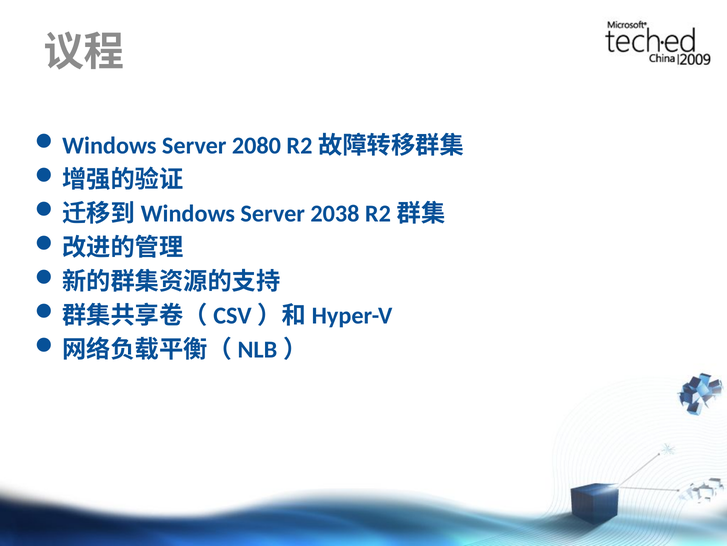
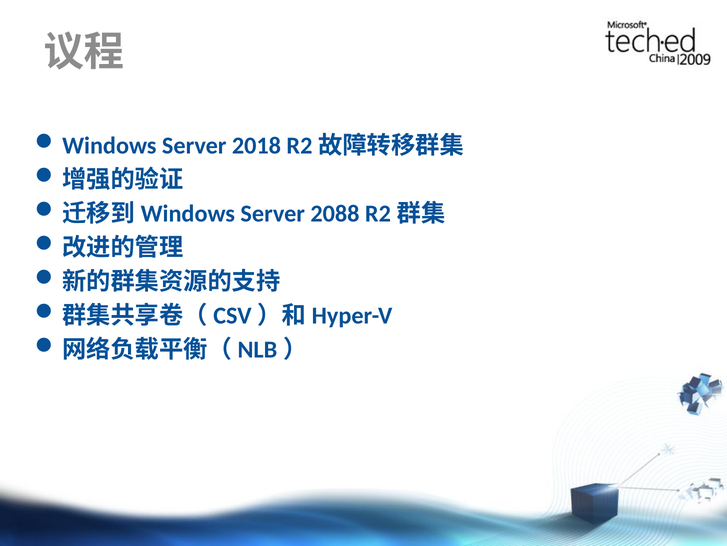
2080: 2080 -> 2018
2038: 2038 -> 2088
